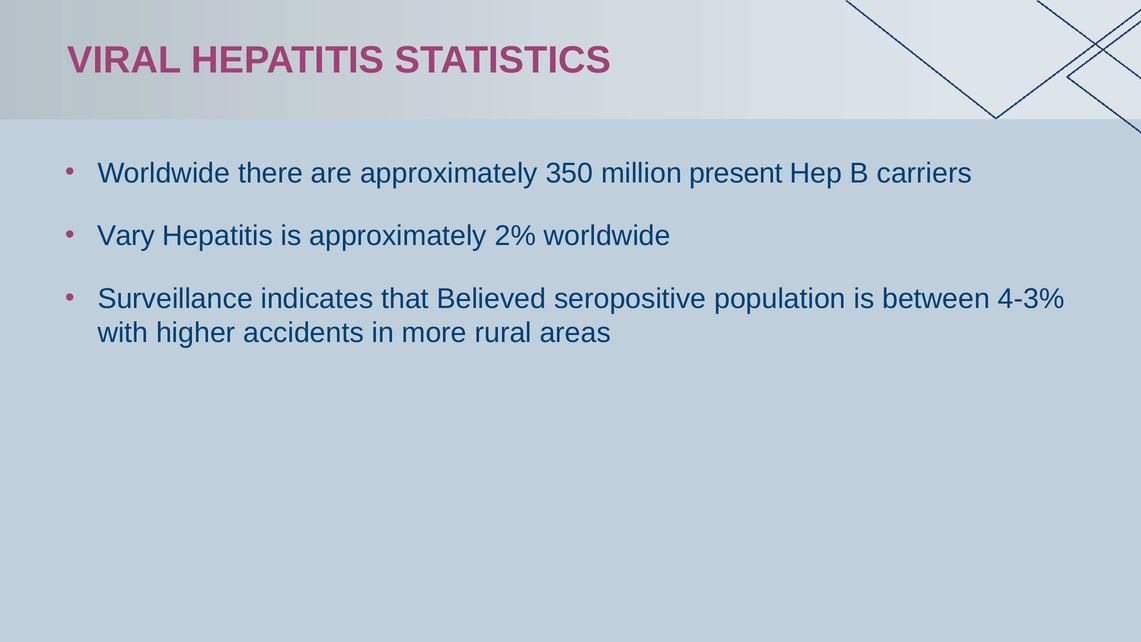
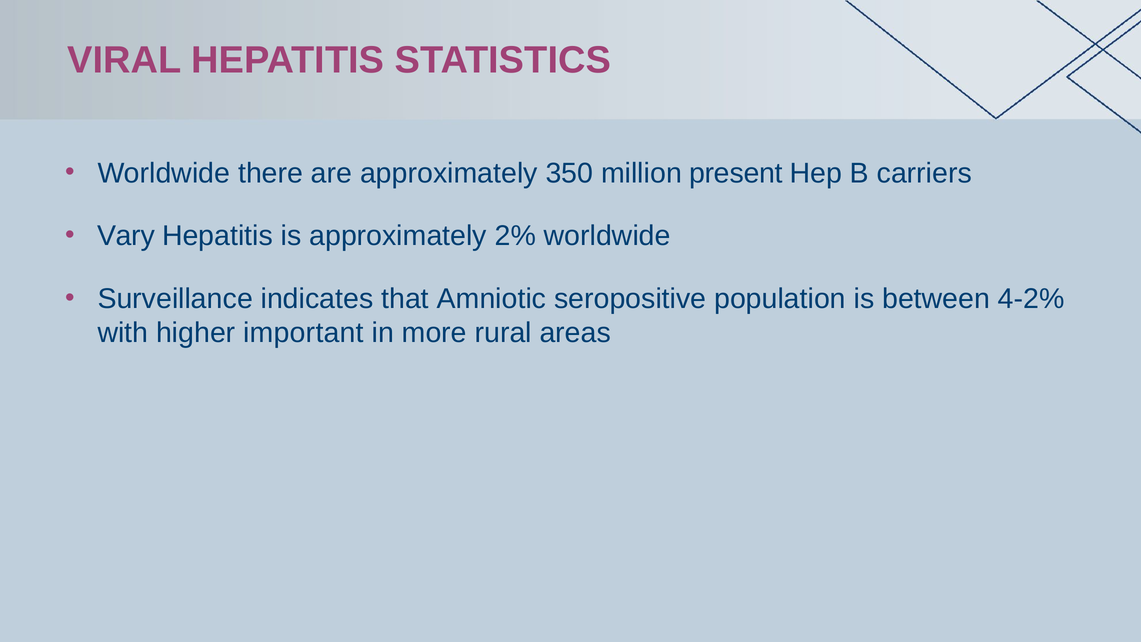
Believed: Believed -> Amniotic
4-3%: 4-3% -> 4-2%
accidents: accidents -> important
